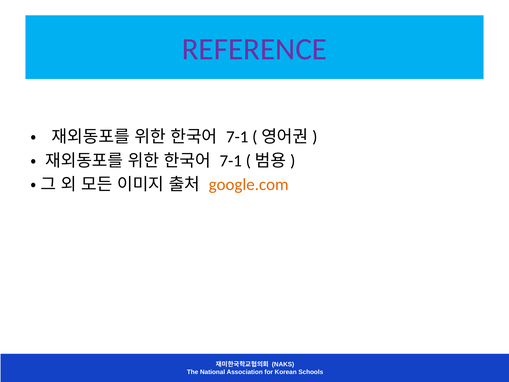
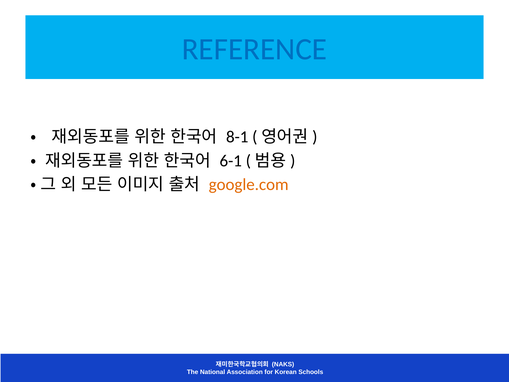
REFERENCE colour: purple -> blue
7-1 at (237, 137): 7-1 -> 8-1
7-1 at (231, 161): 7-1 -> 6-1
